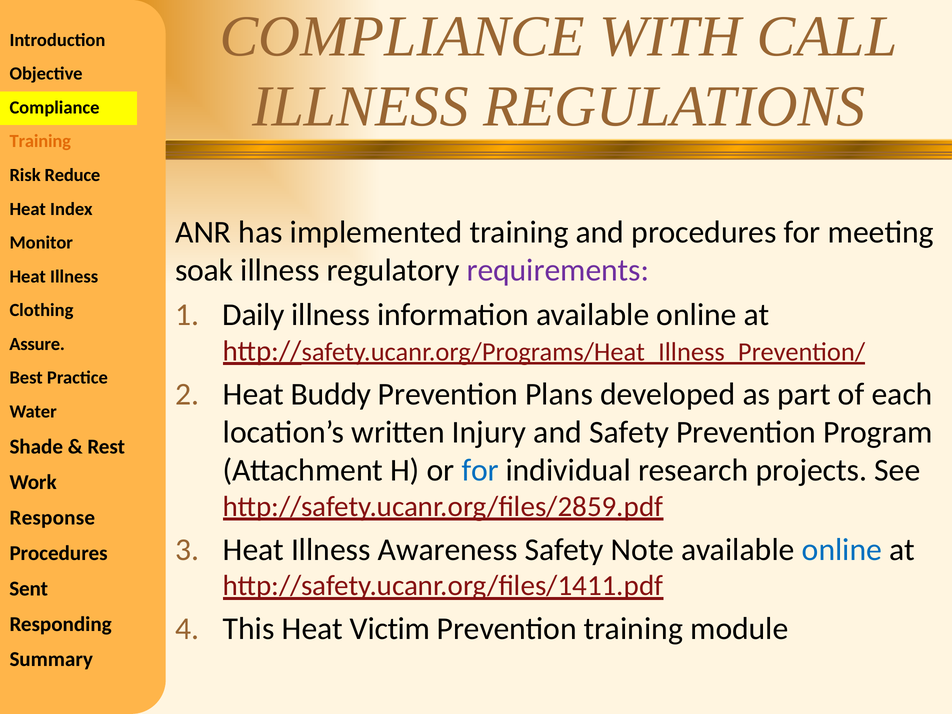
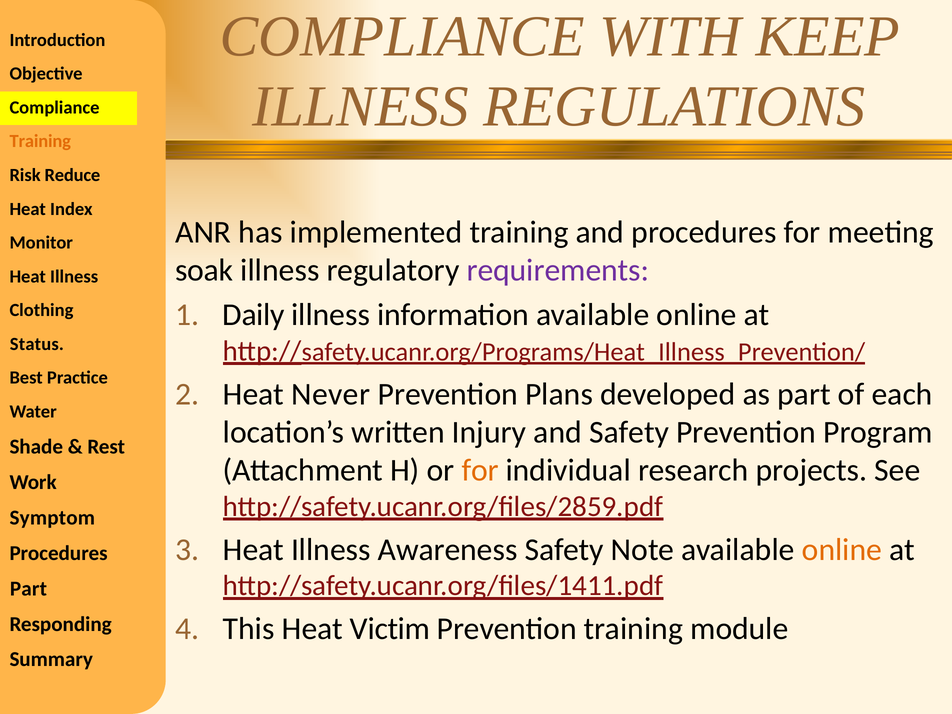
CALL: CALL -> KEEP
Assure: Assure -> Status
Buddy: Buddy -> Never
for at (480, 470) colour: blue -> orange
Response: Response -> Symptom
online at (842, 550) colour: blue -> orange
Sent at (29, 589): Sent -> Part
